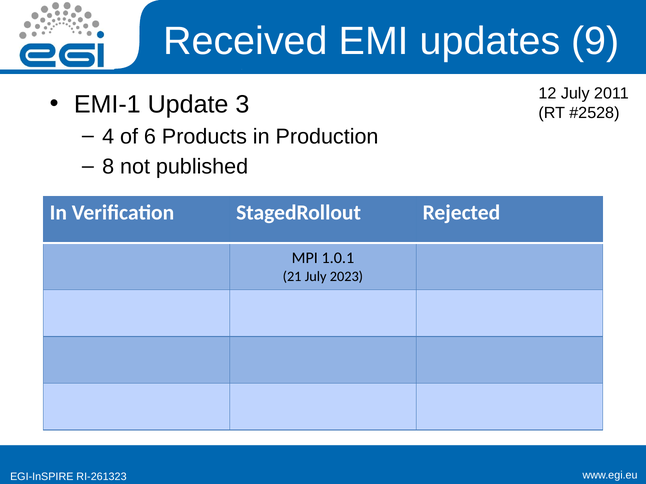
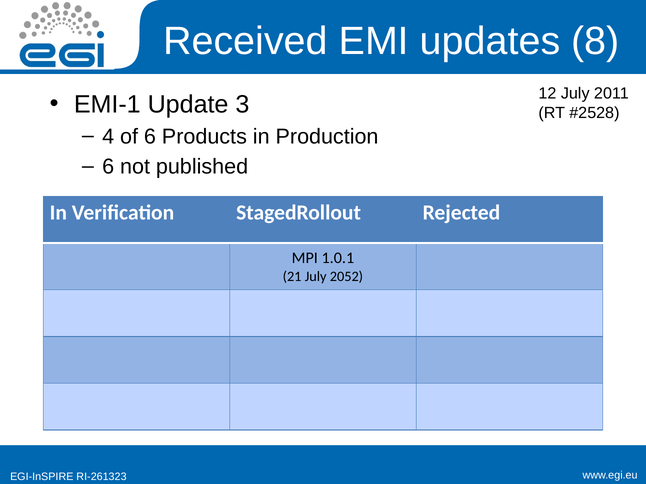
9: 9 -> 8
8 at (108, 167): 8 -> 6
2023: 2023 -> 2052
